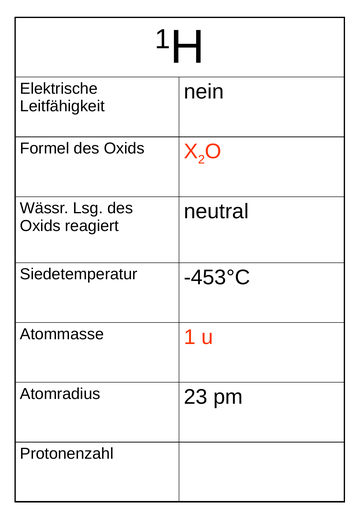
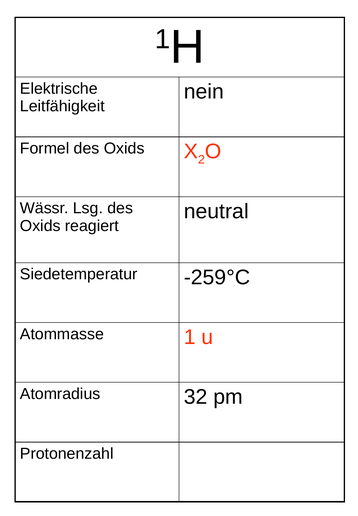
-453°C: -453°C -> -259°C
23: 23 -> 32
